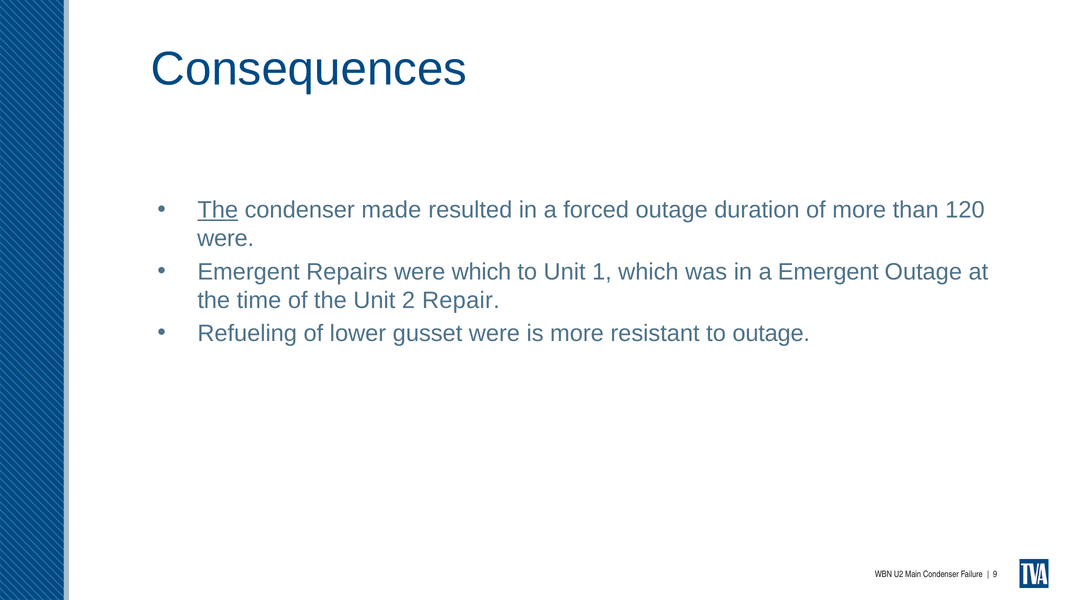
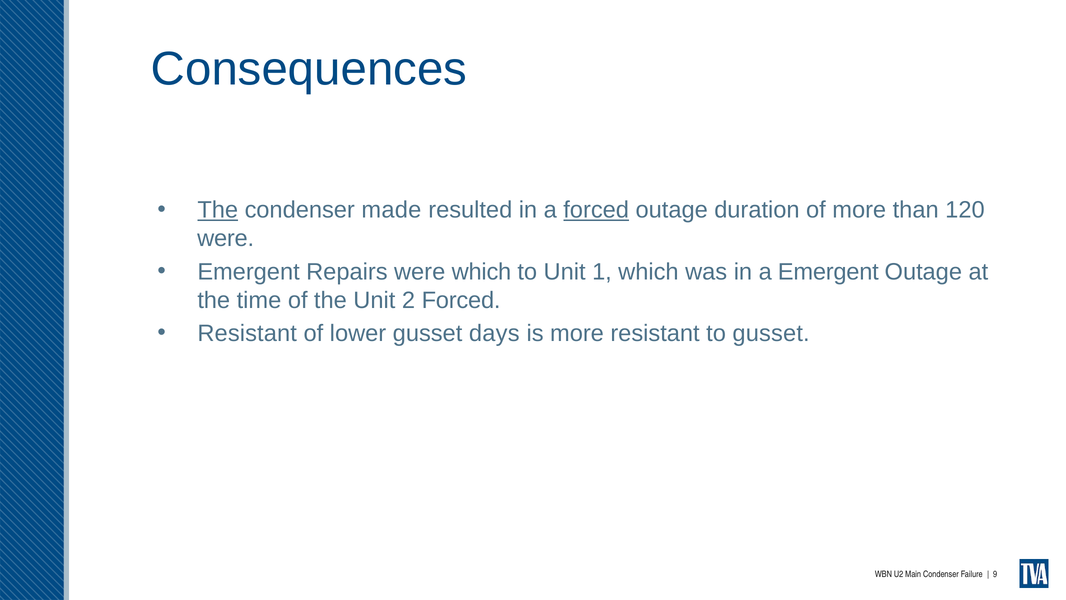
forced at (596, 210) underline: none -> present
2 Repair: Repair -> Forced
Refueling at (247, 333): Refueling -> Resistant
gusset were: were -> days
to outage: outage -> gusset
